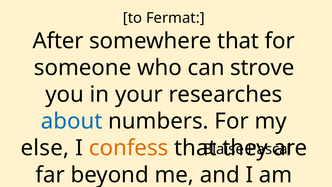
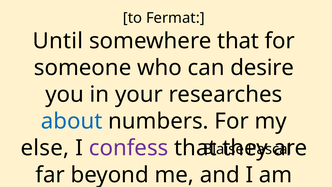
After: After -> Until
strove: strove -> desire
confess colour: orange -> purple
